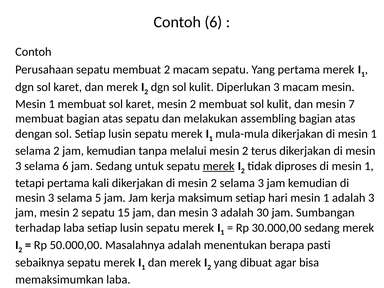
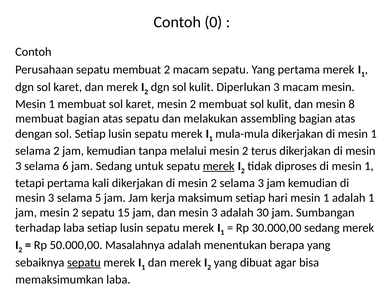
Contoh 6: 6 -> 0
7: 7 -> 8
adalah 3: 3 -> 1
berapa pasti: pasti -> yang
sepatu at (84, 263) underline: none -> present
